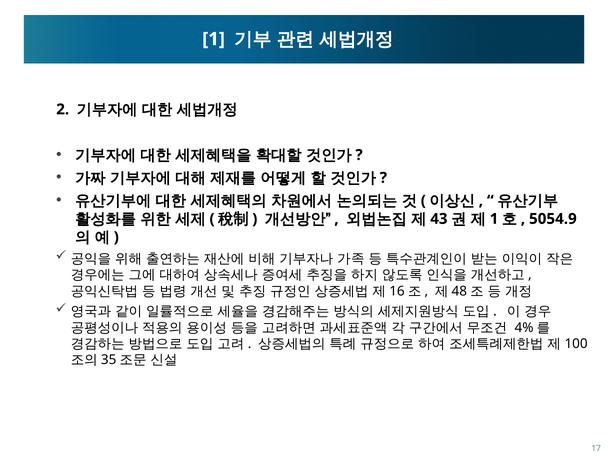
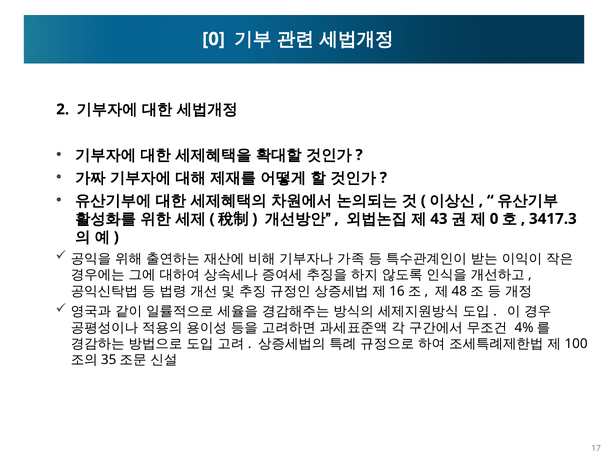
1 at (214, 39): 1 -> 0
1 at (494, 219): 1 -> 0
5054.9: 5054.9 -> 3417.3
